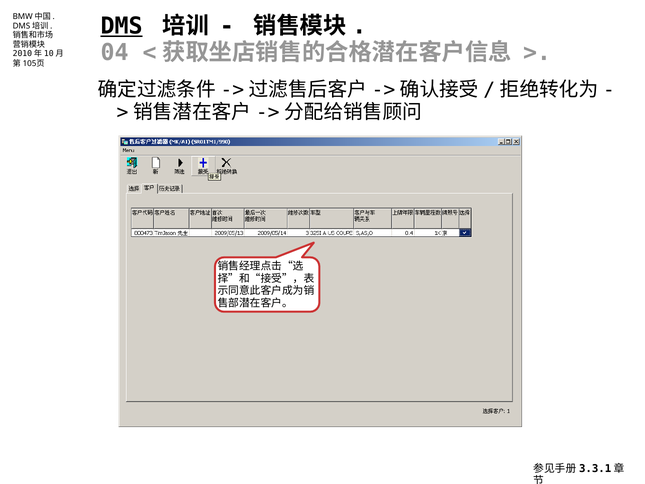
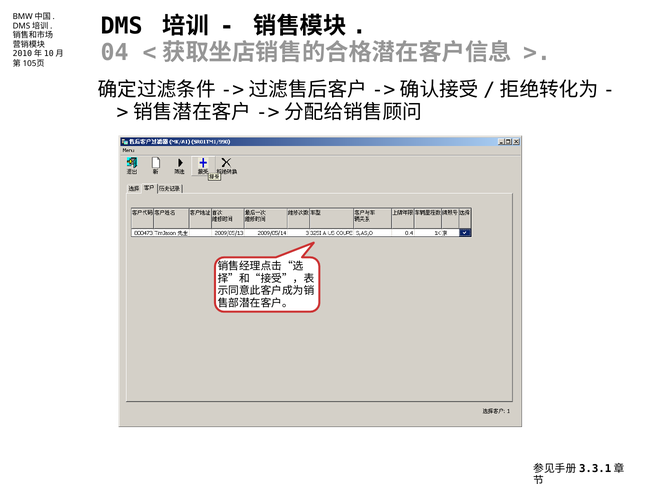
DMS underline: present -> none
